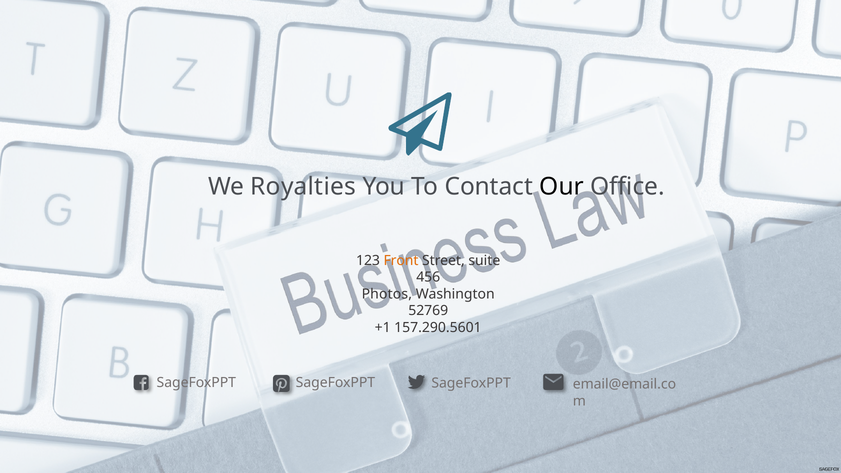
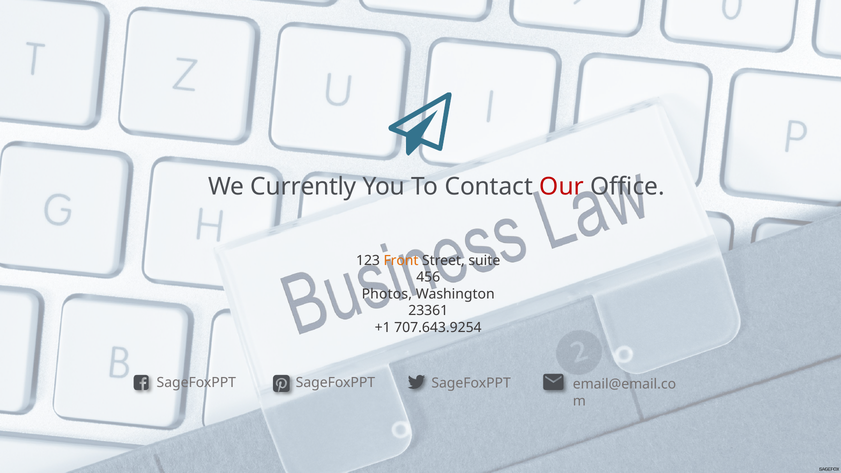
Royalties: Royalties -> Currently
Our colour: black -> red
52769: 52769 -> 23361
157.290.5601: 157.290.5601 -> 707.643.9254
